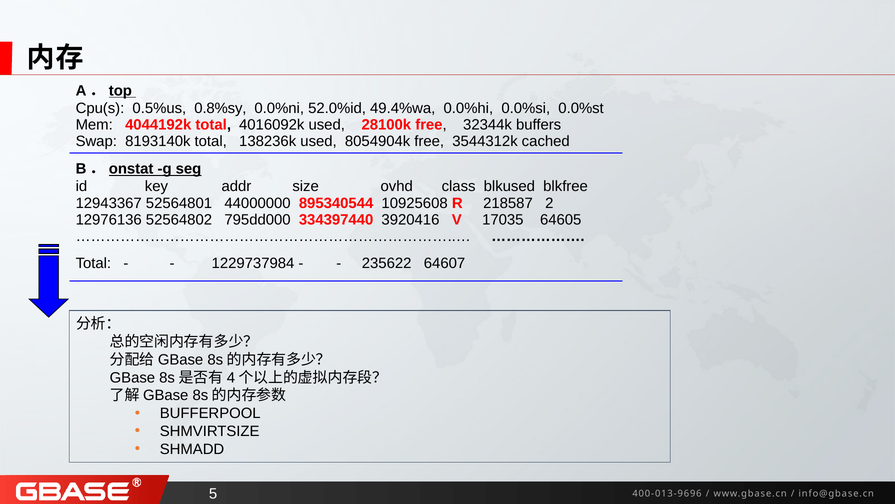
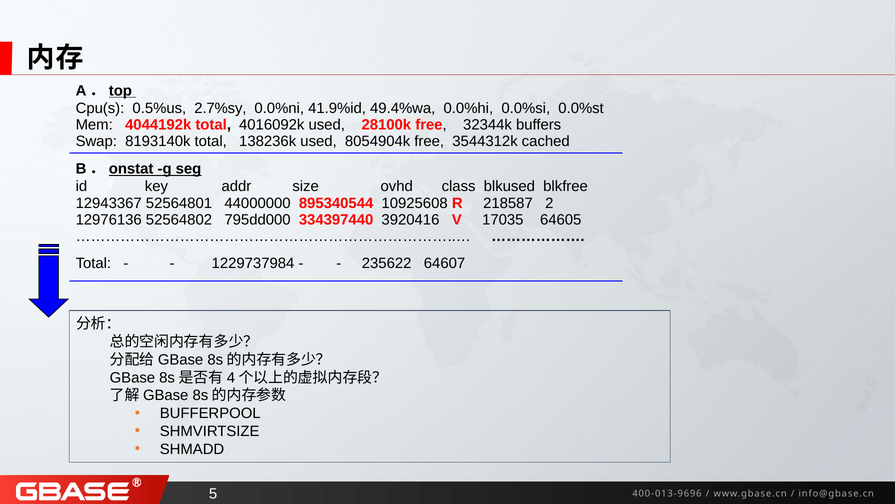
0.8%sy: 0.8%sy -> 2.7%sy
52.0%id: 52.0%id -> 41.9%id
